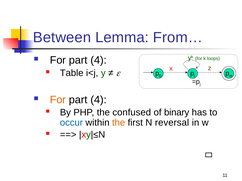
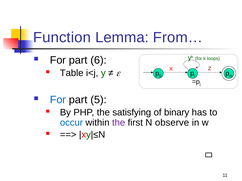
Between: Between -> Function
4 at (99, 60): 4 -> 6
For at (58, 100) colour: orange -> blue
4 at (99, 100): 4 -> 5
confused: confused -> satisfying
the at (119, 123) colour: orange -> purple
reversal: reversal -> observe
